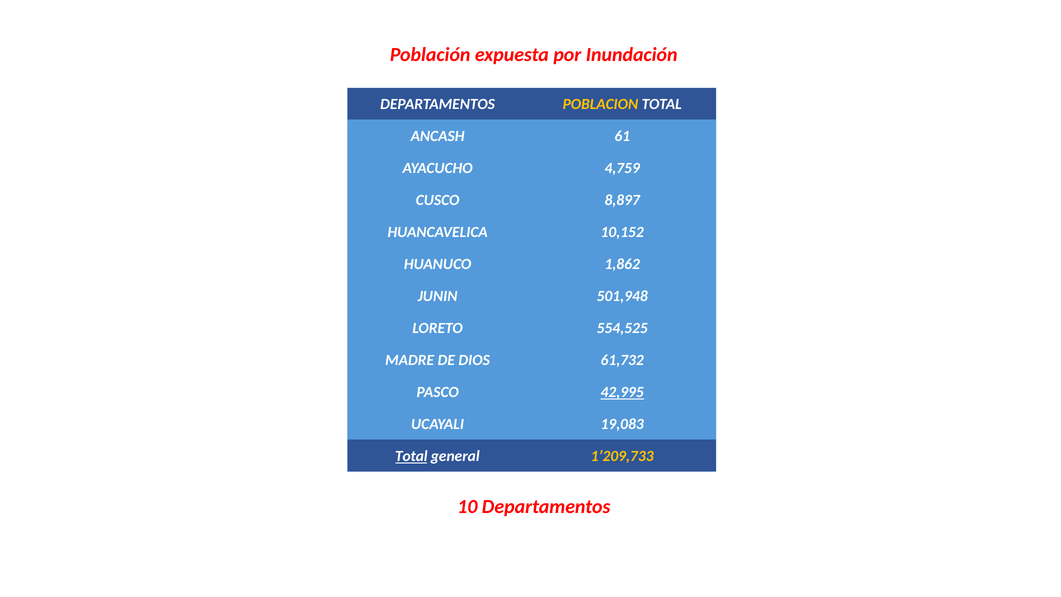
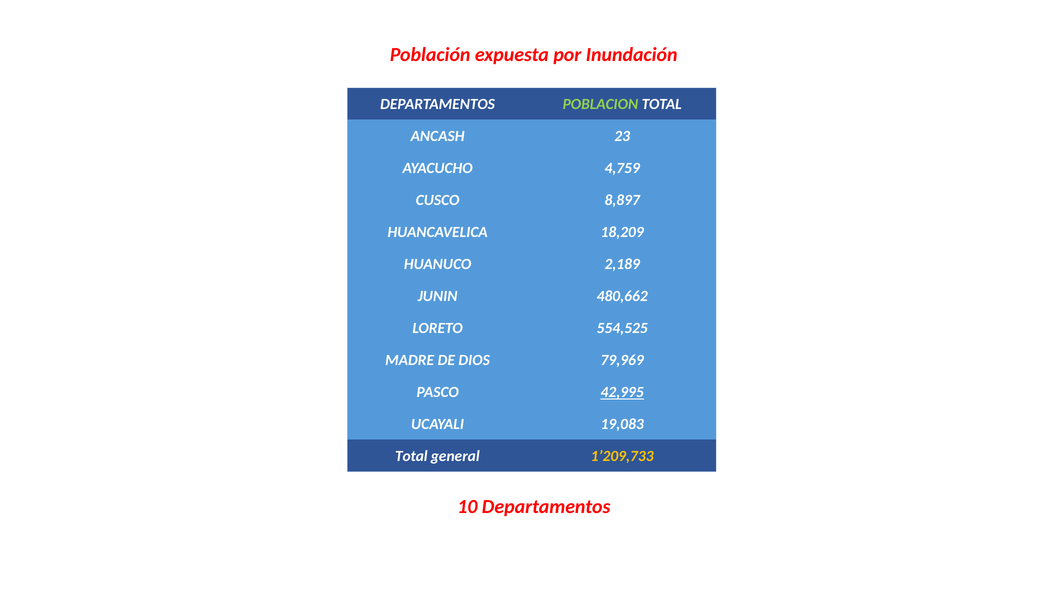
POBLACION colour: yellow -> light green
61: 61 -> 23
10,152: 10,152 -> 18,209
1,862: 1,862 -> 2,189
501,948: 501,948 -> 480,662
61,732: 61,732 -> 79,969
Total at (411, 456) underline: present -> none
